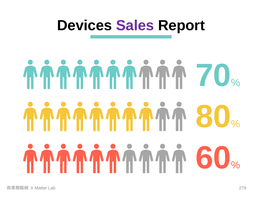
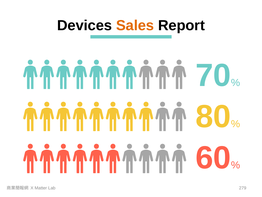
Sales colour: purple -> orange
